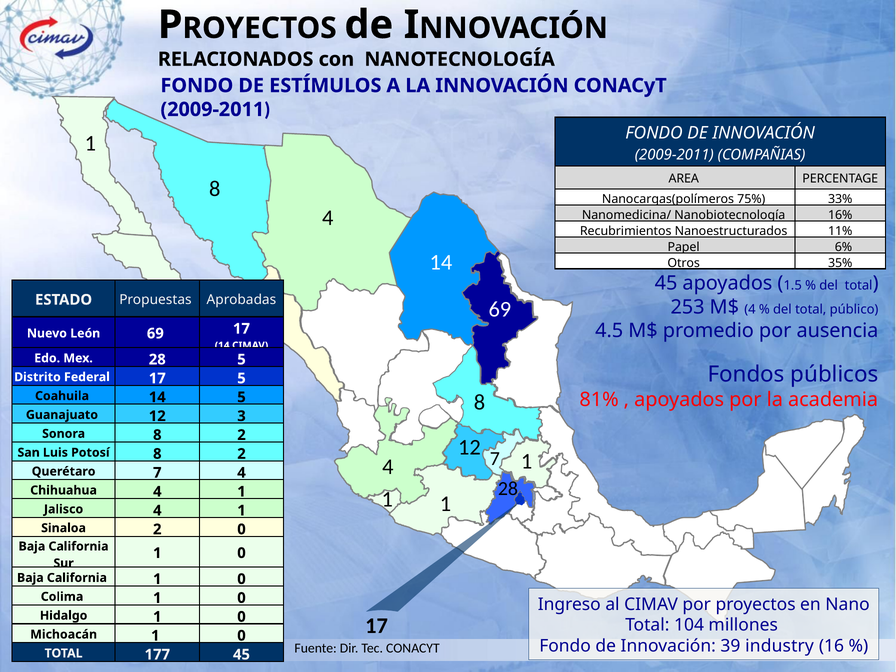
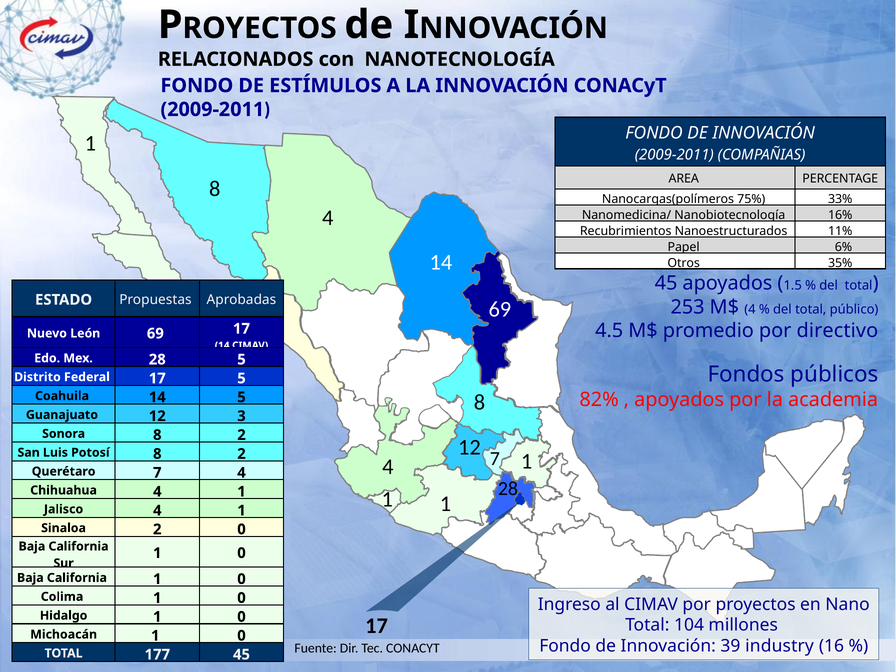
ausencia: ausencia -> directivo
81%: 81% -> 82%
